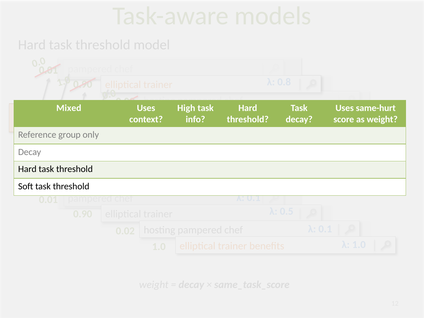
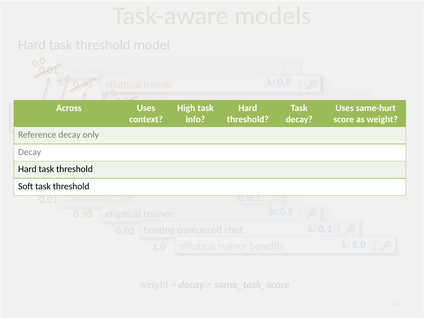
Mixed: Mixed -> Across
Reference group: group -> decay
